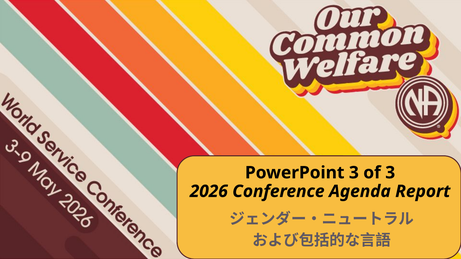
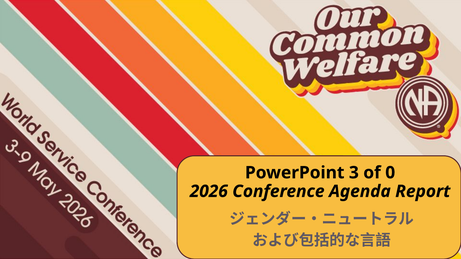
of 3: 3 -> 0
